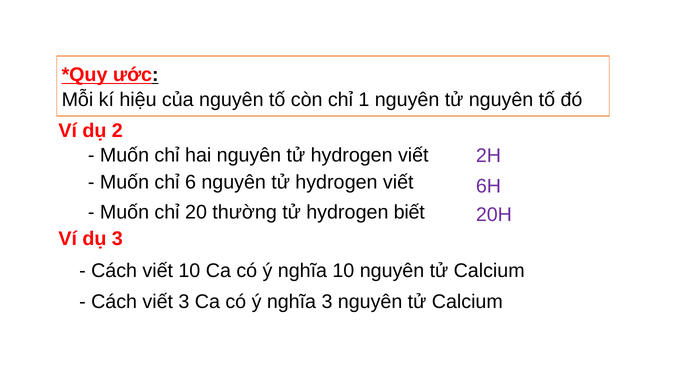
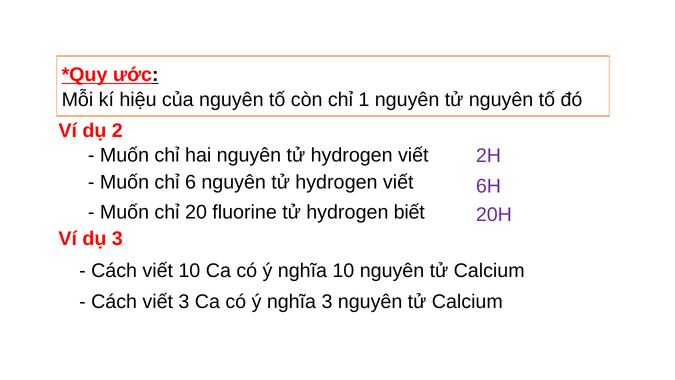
thường: thường -> fluorine
